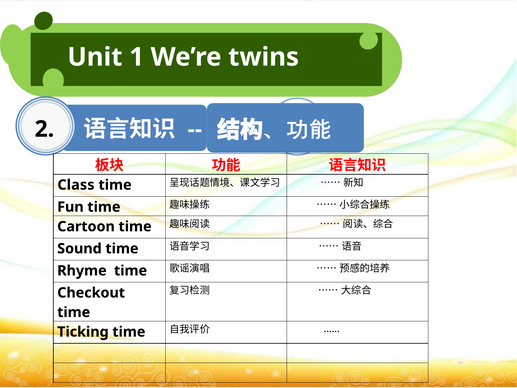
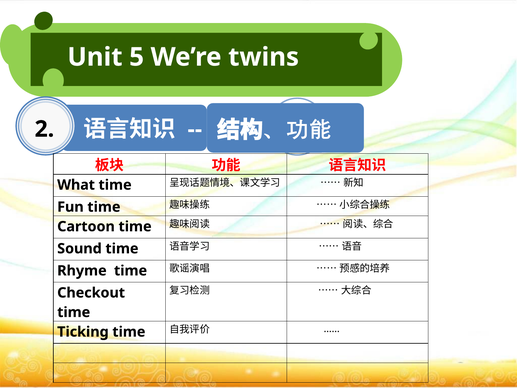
1: 1 -> 5
Class: Class -> What
